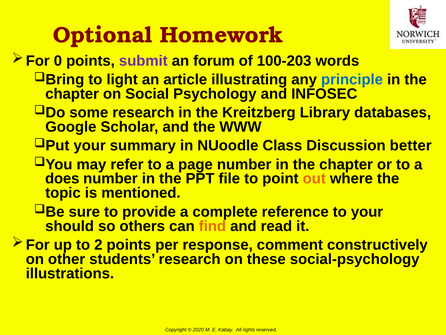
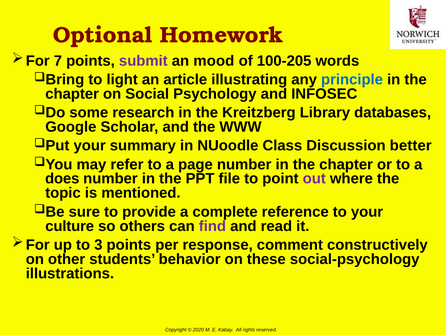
0: 0 -> 7
forum: forum -> mood
100-203: 100-203 -> 100-205
out colour: orange -> purple
should: should -> culture
find colour: orange -> purple
2: 2 -> 3
students research: research -> behavior
